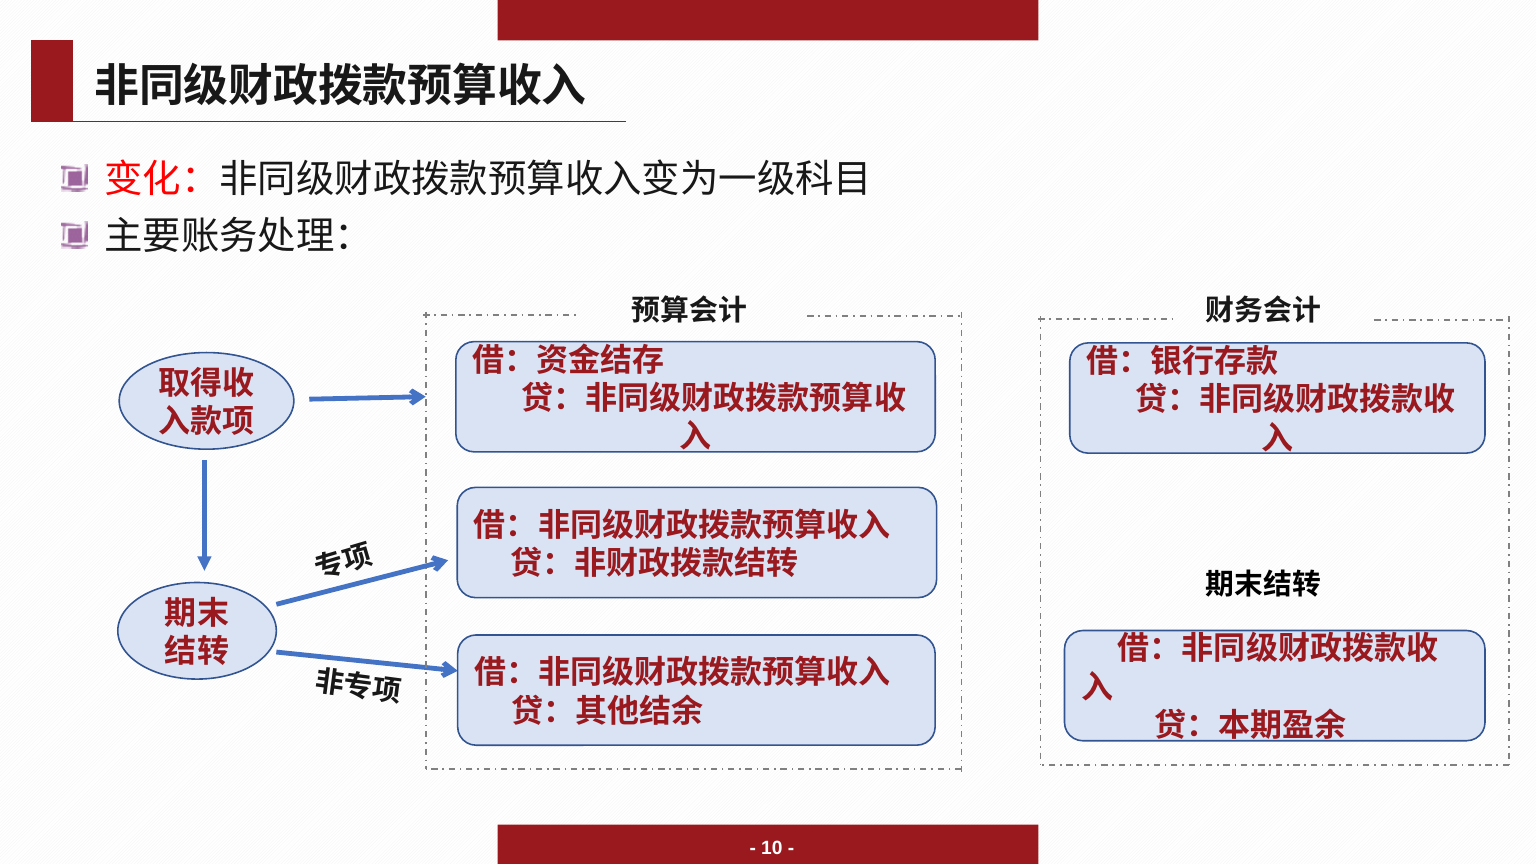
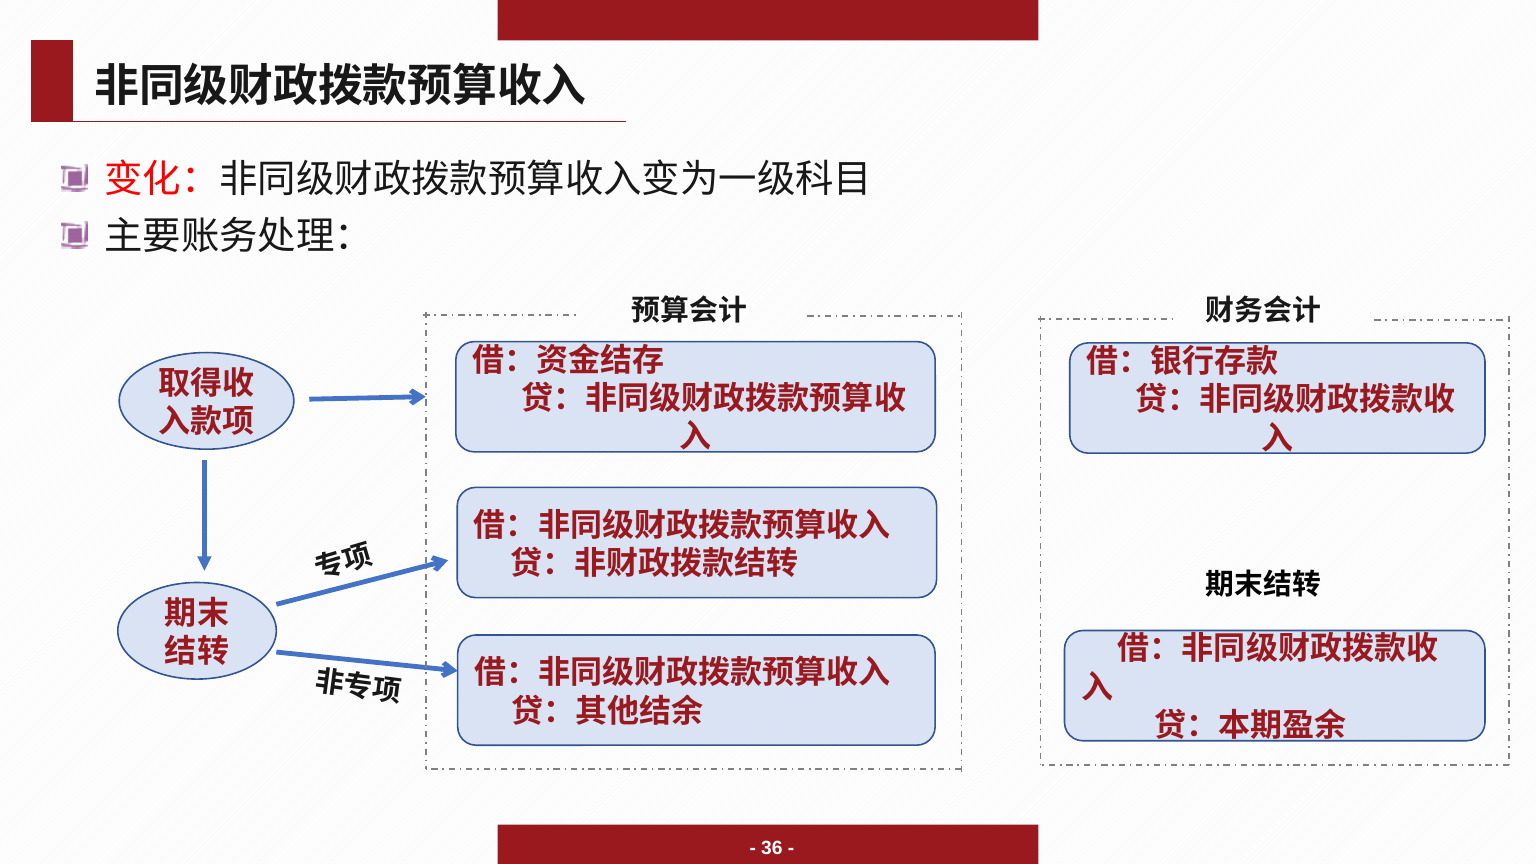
10: 10 -> 36
